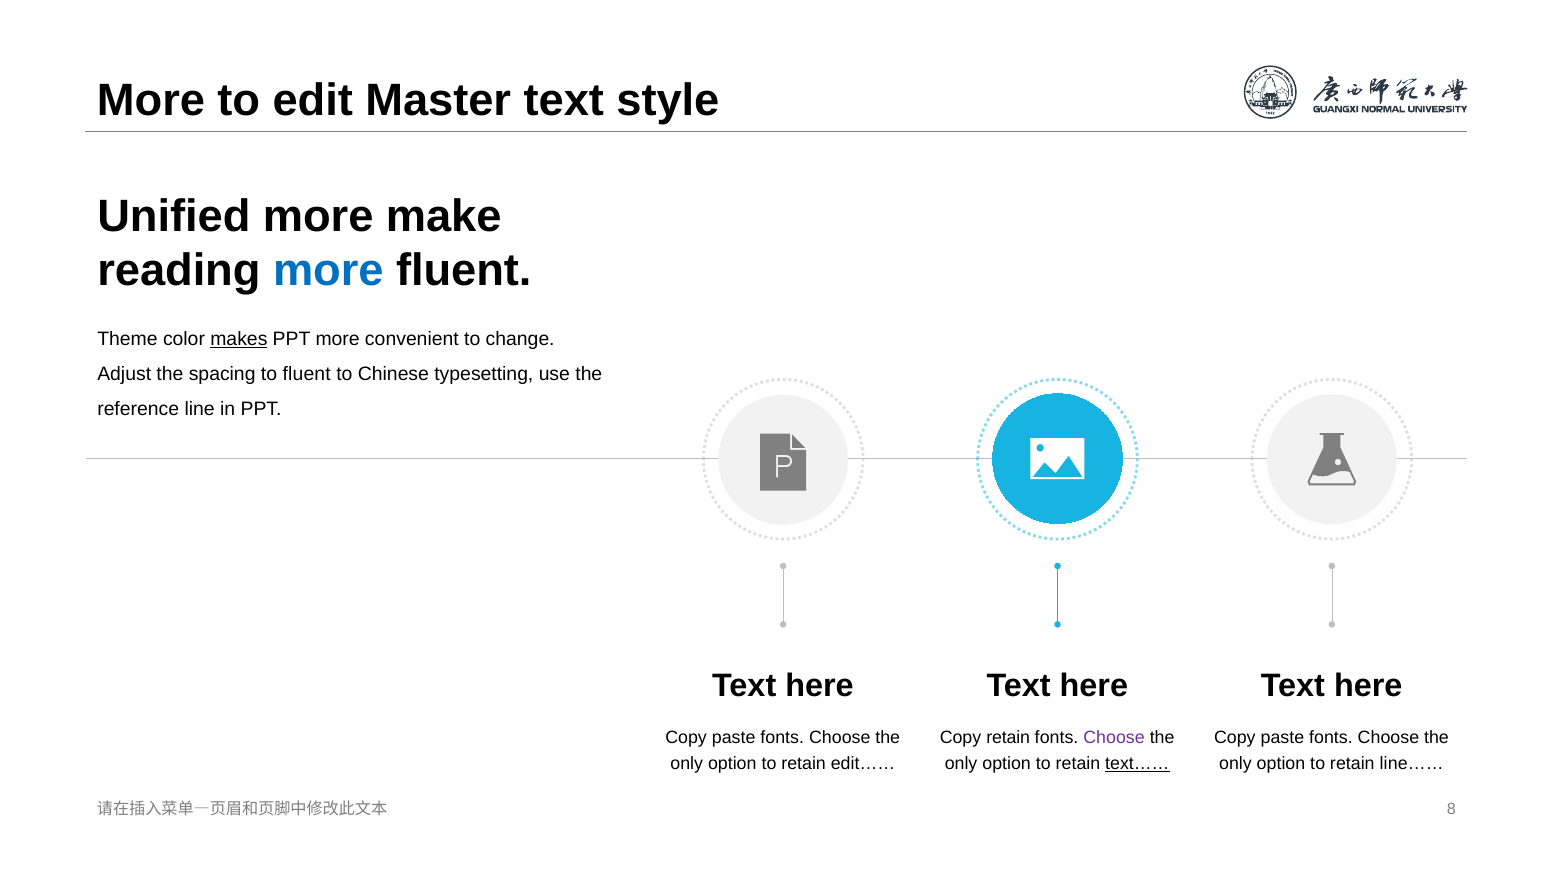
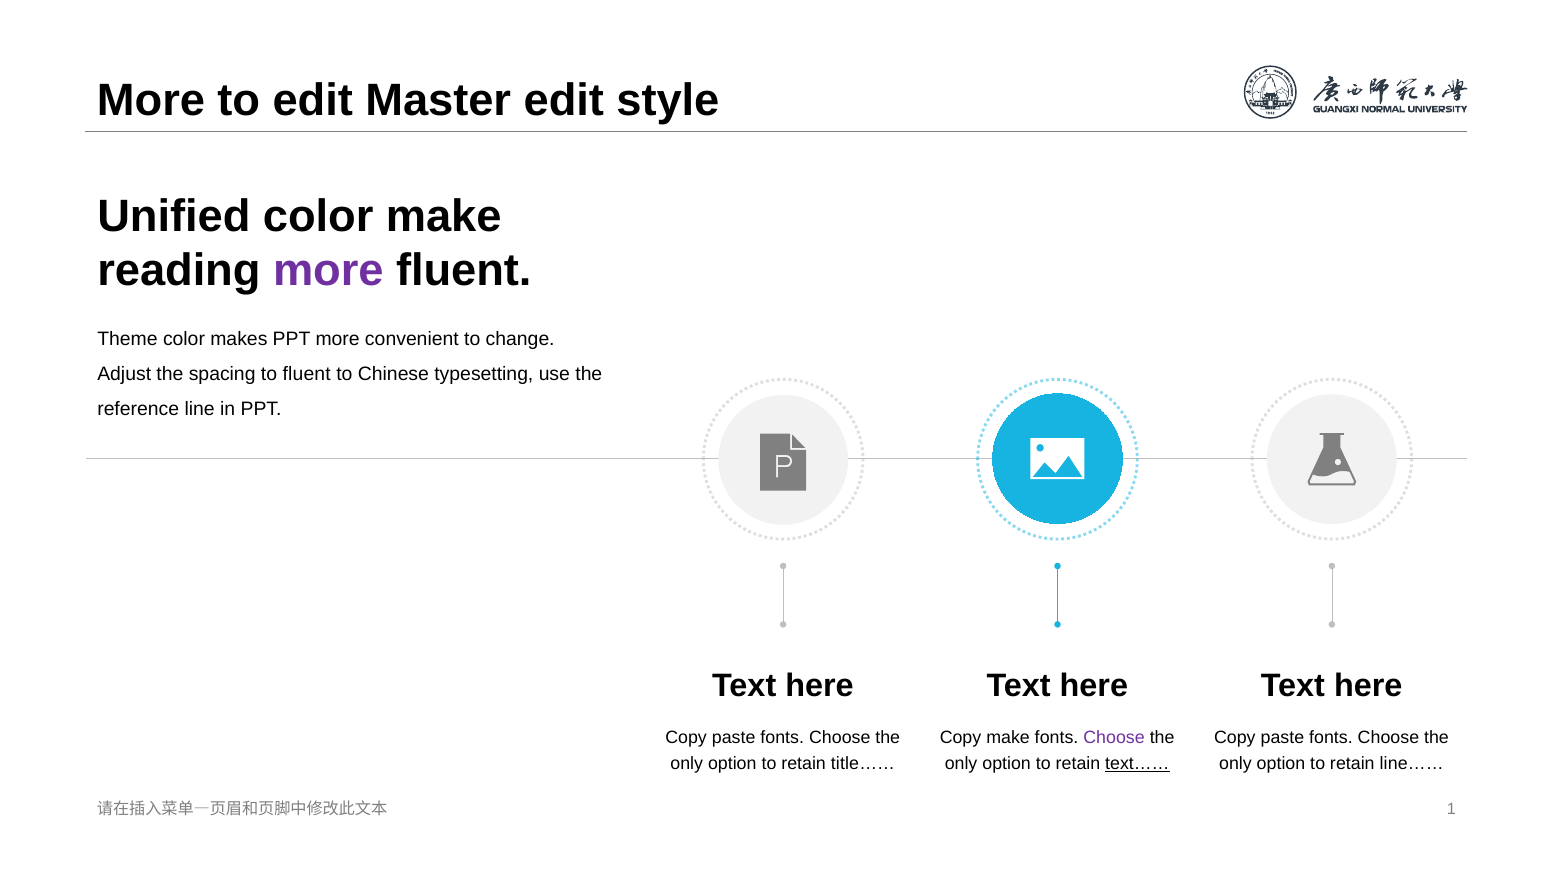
Master text: text -> edit
Unified more: more -> color
more at (328, 270) colour: blue -> purple
makes underline: present -> none
Copy retain: retain -> make
edit……: edit…… -> title……
8: 8 -> 1
